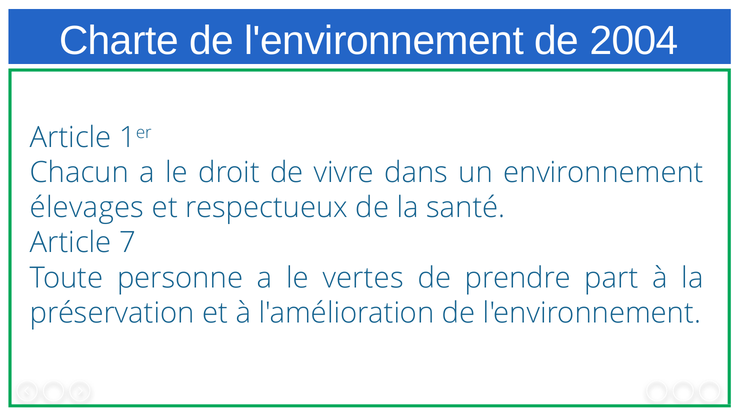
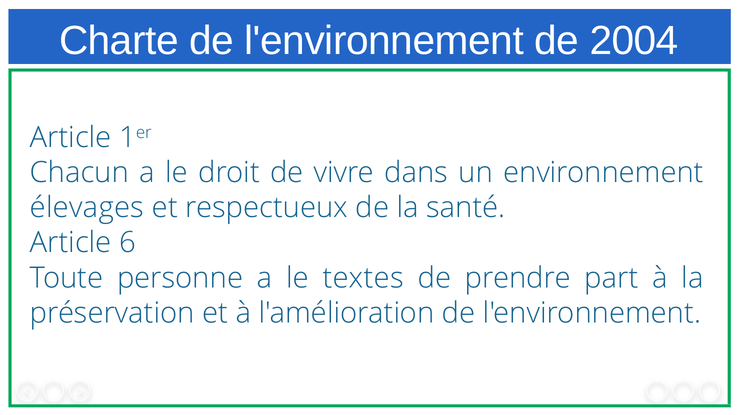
7: 7 -> 6
vertes: vertes -> textes
